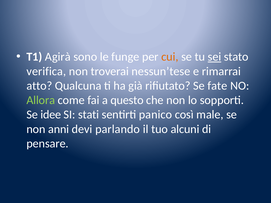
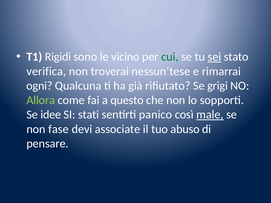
Agirà: Agirà -> Rigidi
funge: funge -> vicino
cui colour: orange -> green
atto: atto -> ogni
fate: fate -> grigi
male underline: none -> present
anni: anni -> fase
parlando: parlando -> associate
alcuni: alcuni -> abuso
